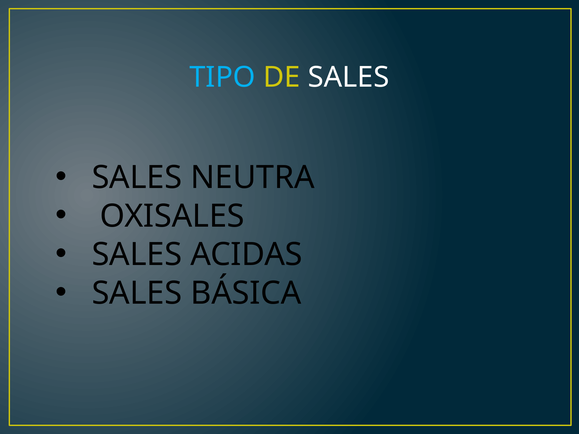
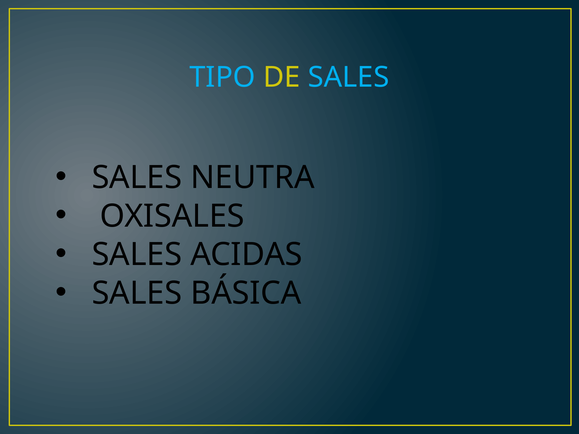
SALES at (349, 77) colour: white -> light blue
